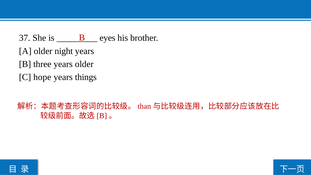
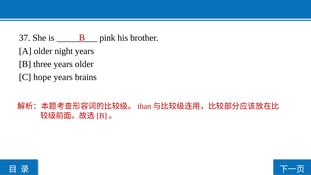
eyes: eyes -> pink
things: things -> brains
